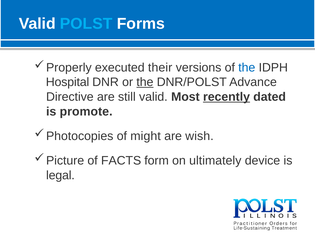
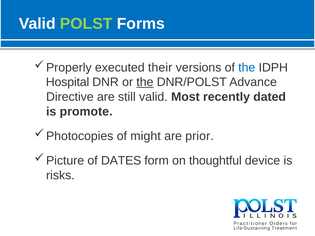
POLST colour: light blue -> light green
recently underline: present -> none
wish: wish -> prior
FACTS: FACTS -> DATES
ultimately: ultimately -> thoughtful
legal: legal -> risks
